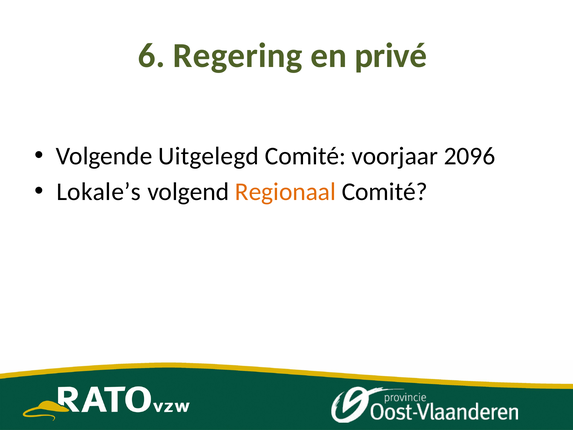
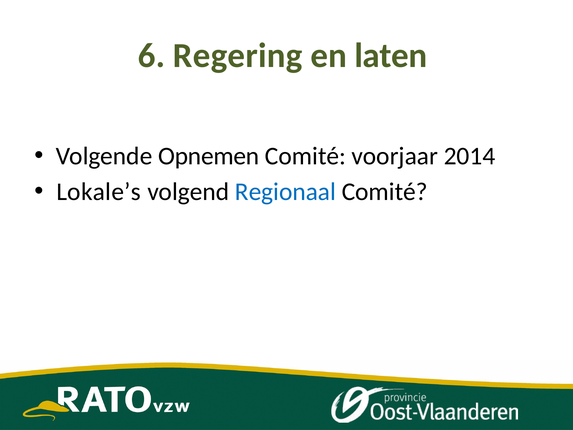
privé: privé -> laten
Uitgelegd: Uitgelegd -> Opnemen
2096: 2096 -> 2014
Regionaal colour: orange -> blue
